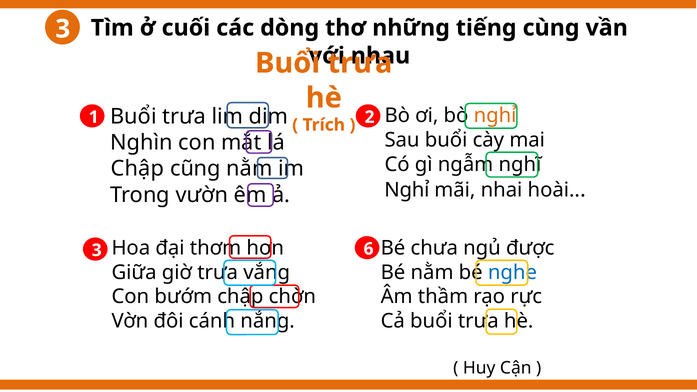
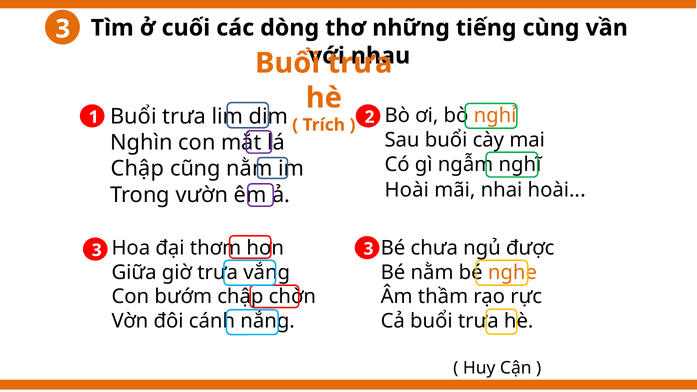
Nghỉ at (407, 190): Nghỉ -> Hoài
3 6: 6 -> 3
nghe colour: blue -> orange
